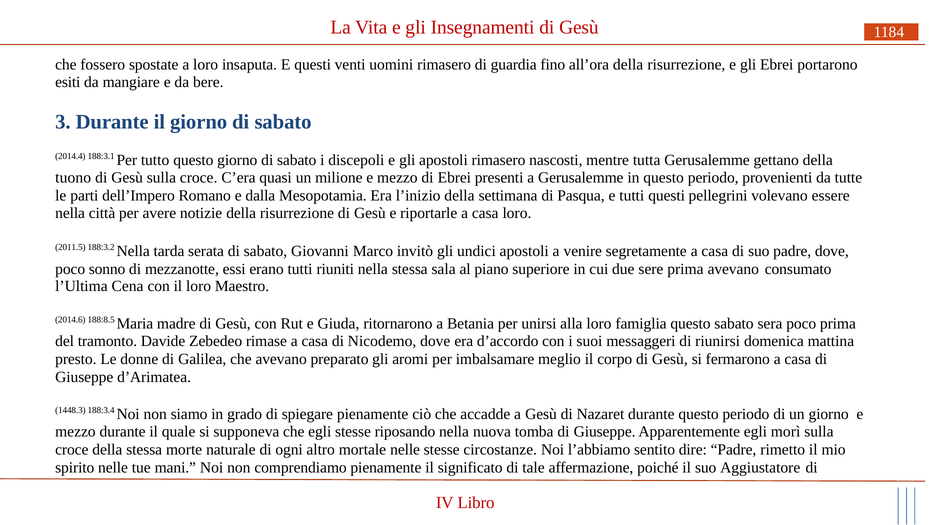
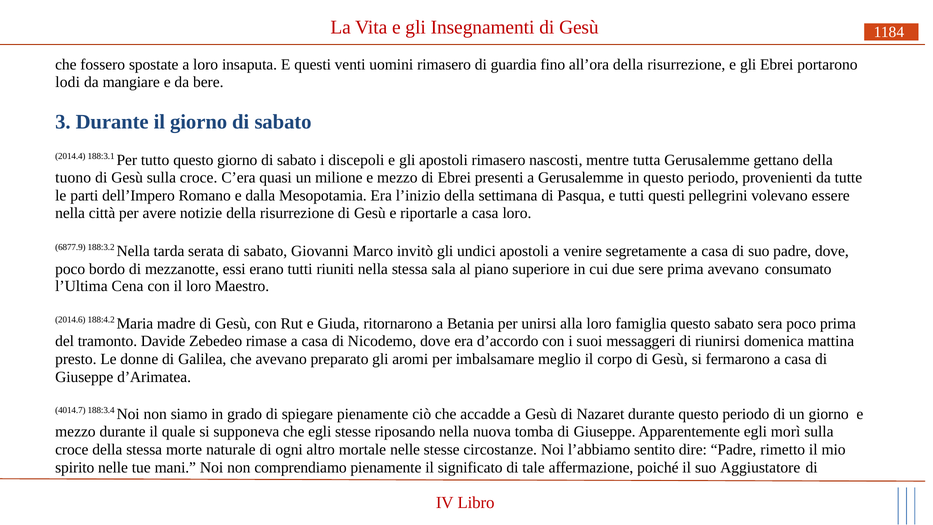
esiti: esiti -> lodi
2011.5: 2011.5 -> 6877.9
sonno: sonno -> bordo
188:8.5: 188:8.5 -> 188:4.2
1448.3: 1448.3 -> 4014.7
